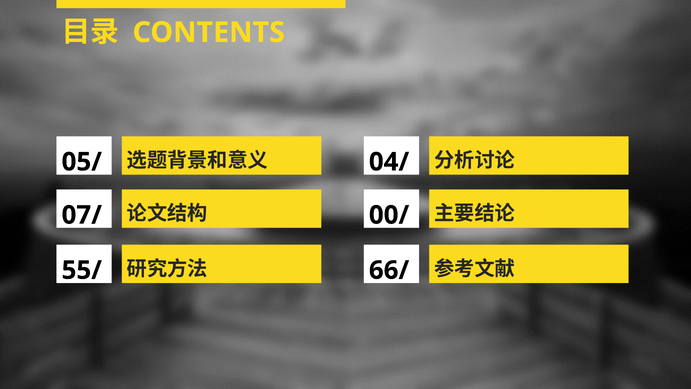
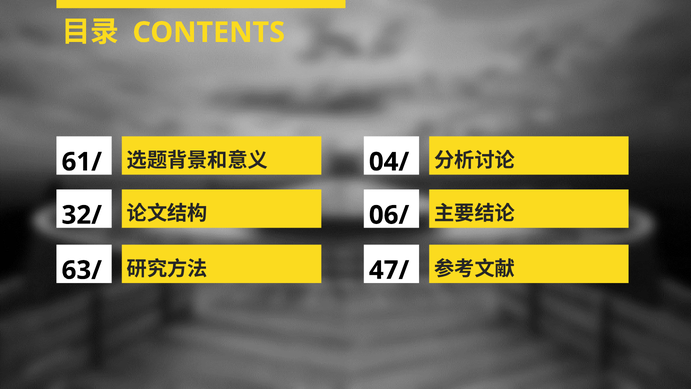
05/: 05/ -> 61/
07/: 07/ -> 32/
00/: 00/ -> 06/
55/: 55/ -> 63/
66/: 66/ -> 47/
